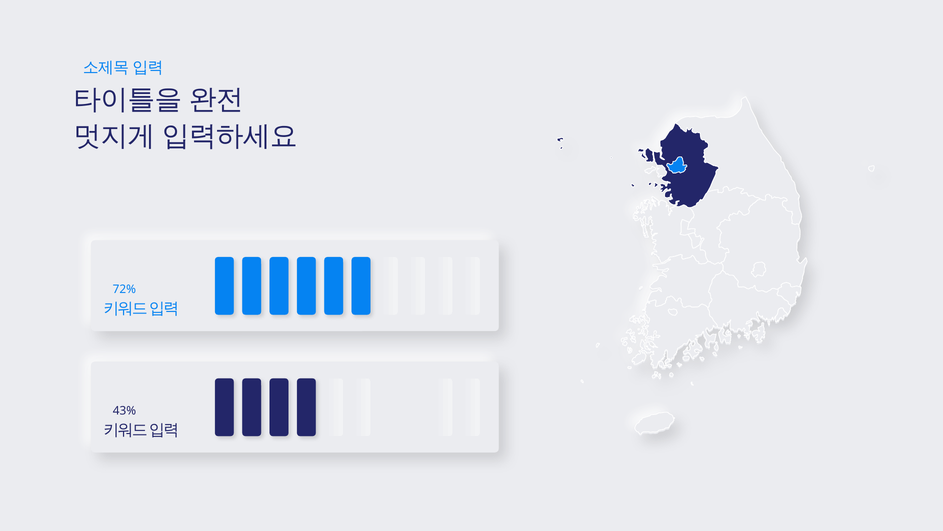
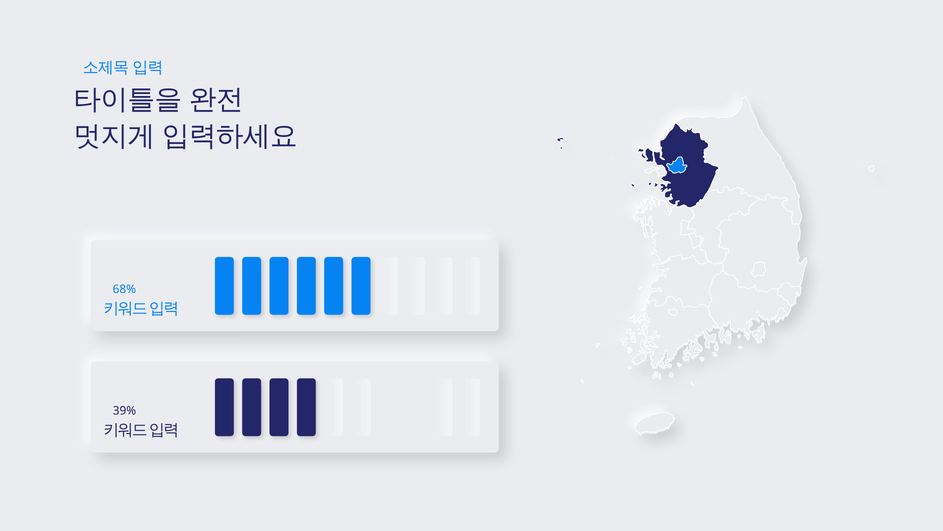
72%: 72% -> 68%
43%: 43% -> 39%
